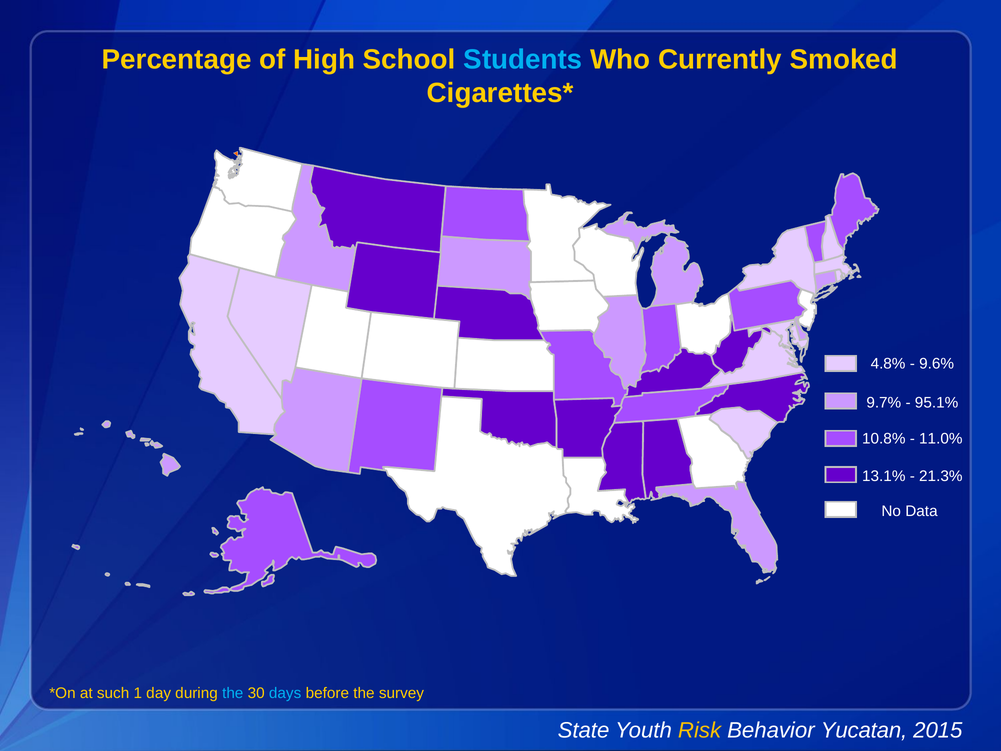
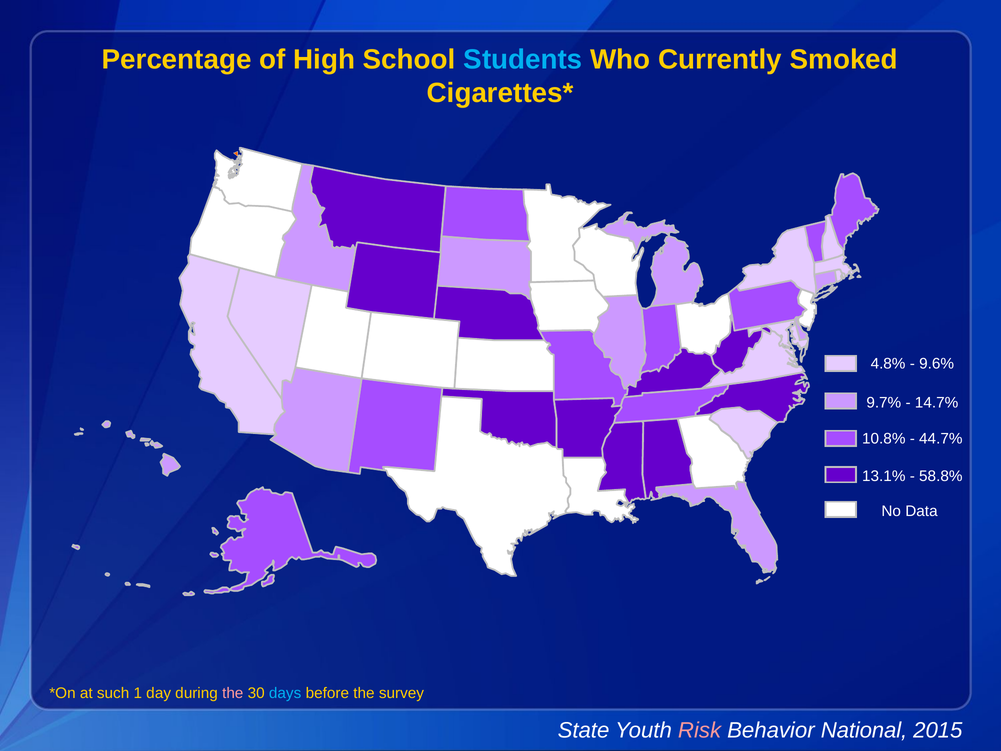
95.1%: 95.1% -> 14.7%
11.0%: 11.0% -> 44.7%
21.3%: 21.3% -> 58.8%
the at (233, 693) colour: light blue -> pink
Risk colour: yellow -> pink
Yucatan: Yucatan -> National
